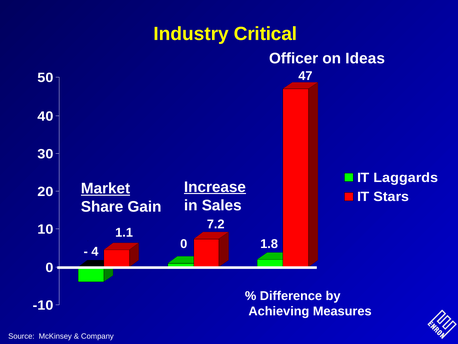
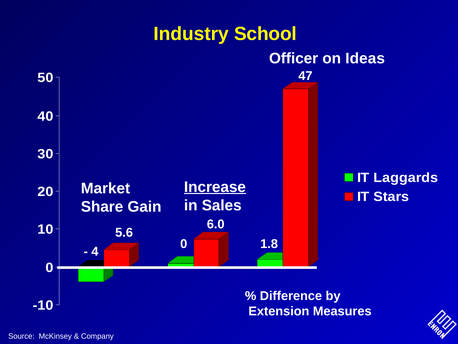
Critical: Critical -> School
Market underline: present -> none
7.2: 7.2 -> 6.0
1.1: 1.1 -> 5.6
Achieving: Achieving -> Extension
